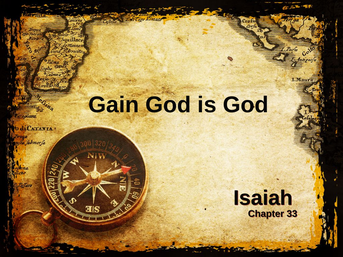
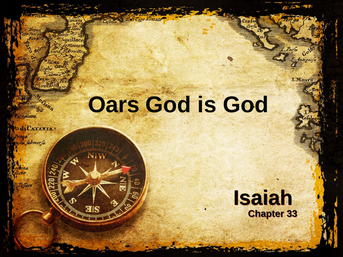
Gain: Gain -> Oars
